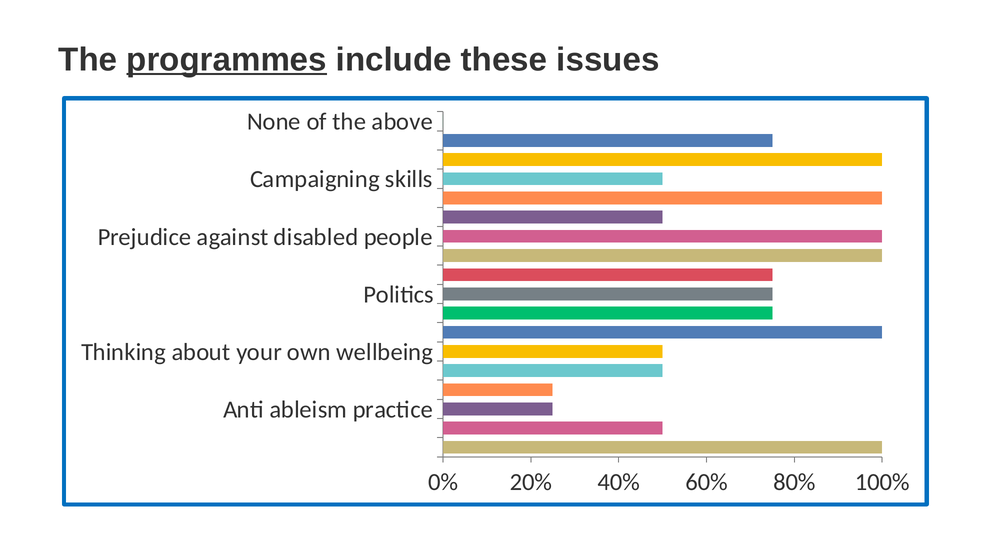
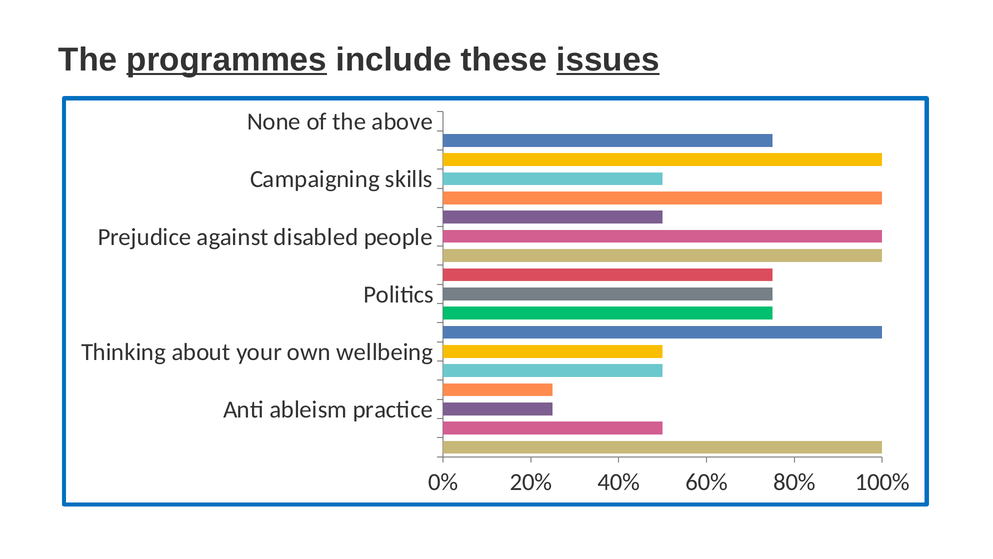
issues underline: none -> present
